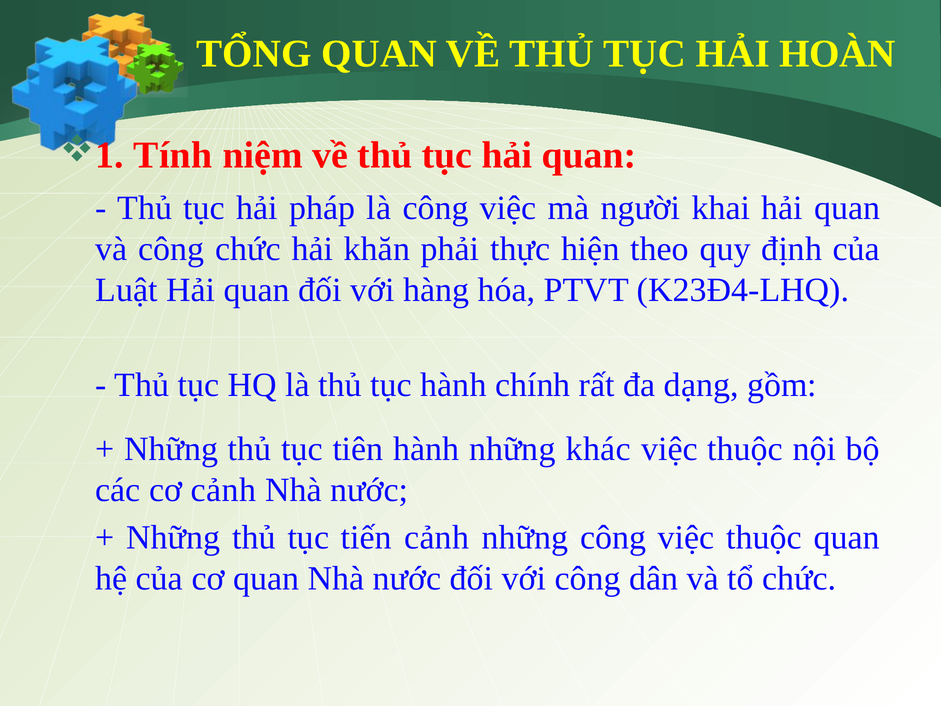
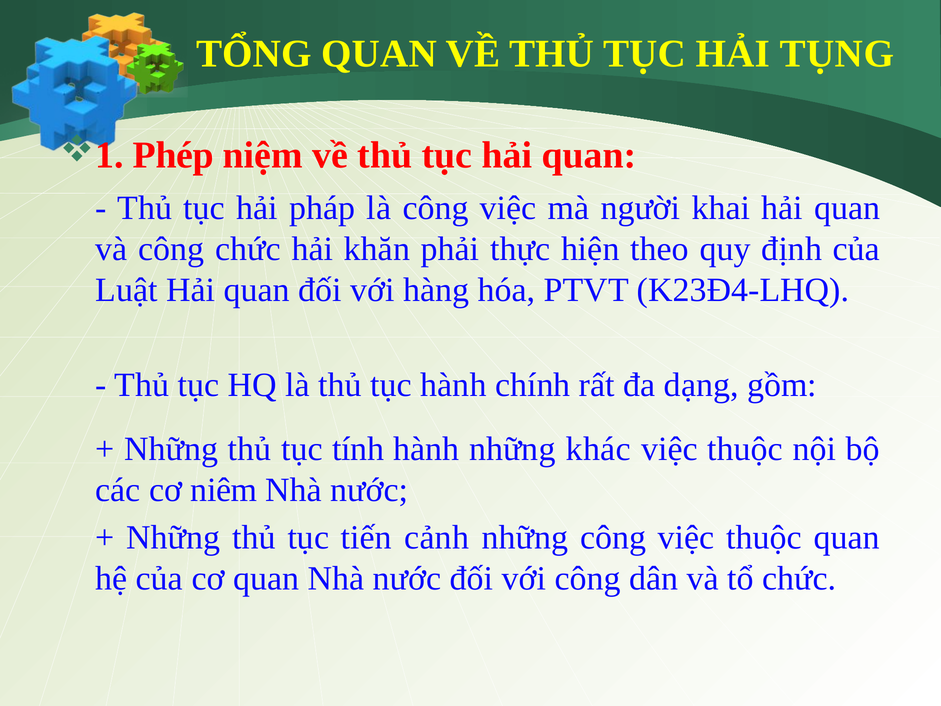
HOÀN: HOÀN -> TỤNG
Tính: Tính -> Phép
tiên: tiên -> tính
cơ cảnh: cảnh -> niêm
